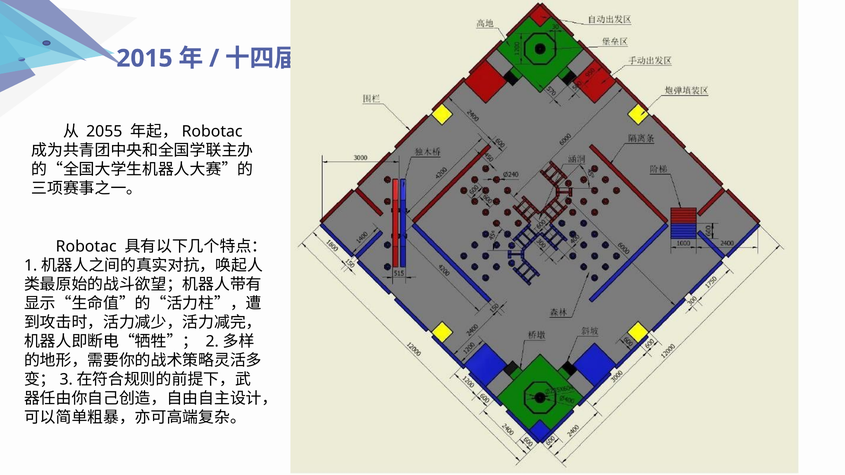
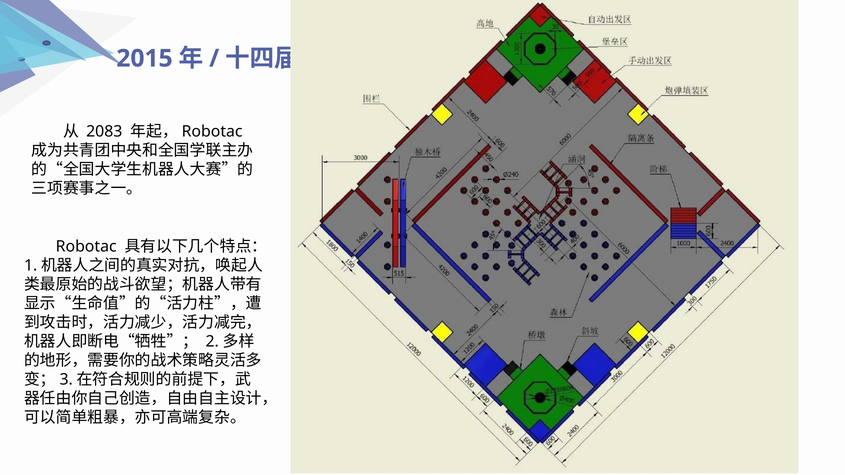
2055: 2055 -> 2083
